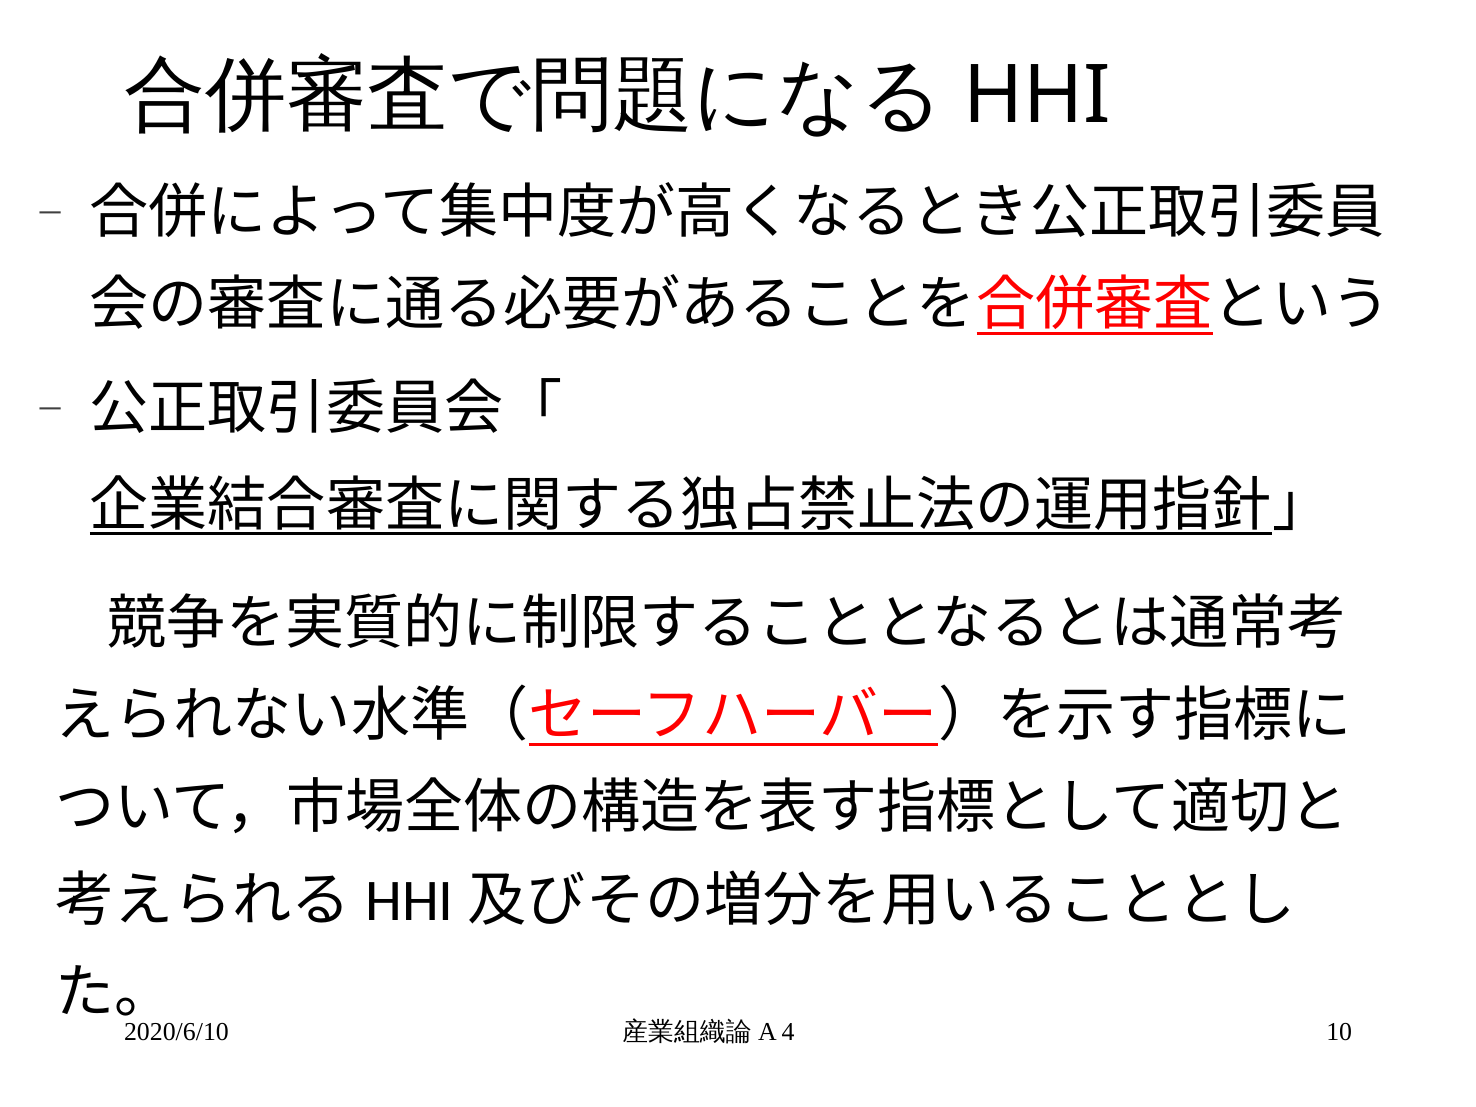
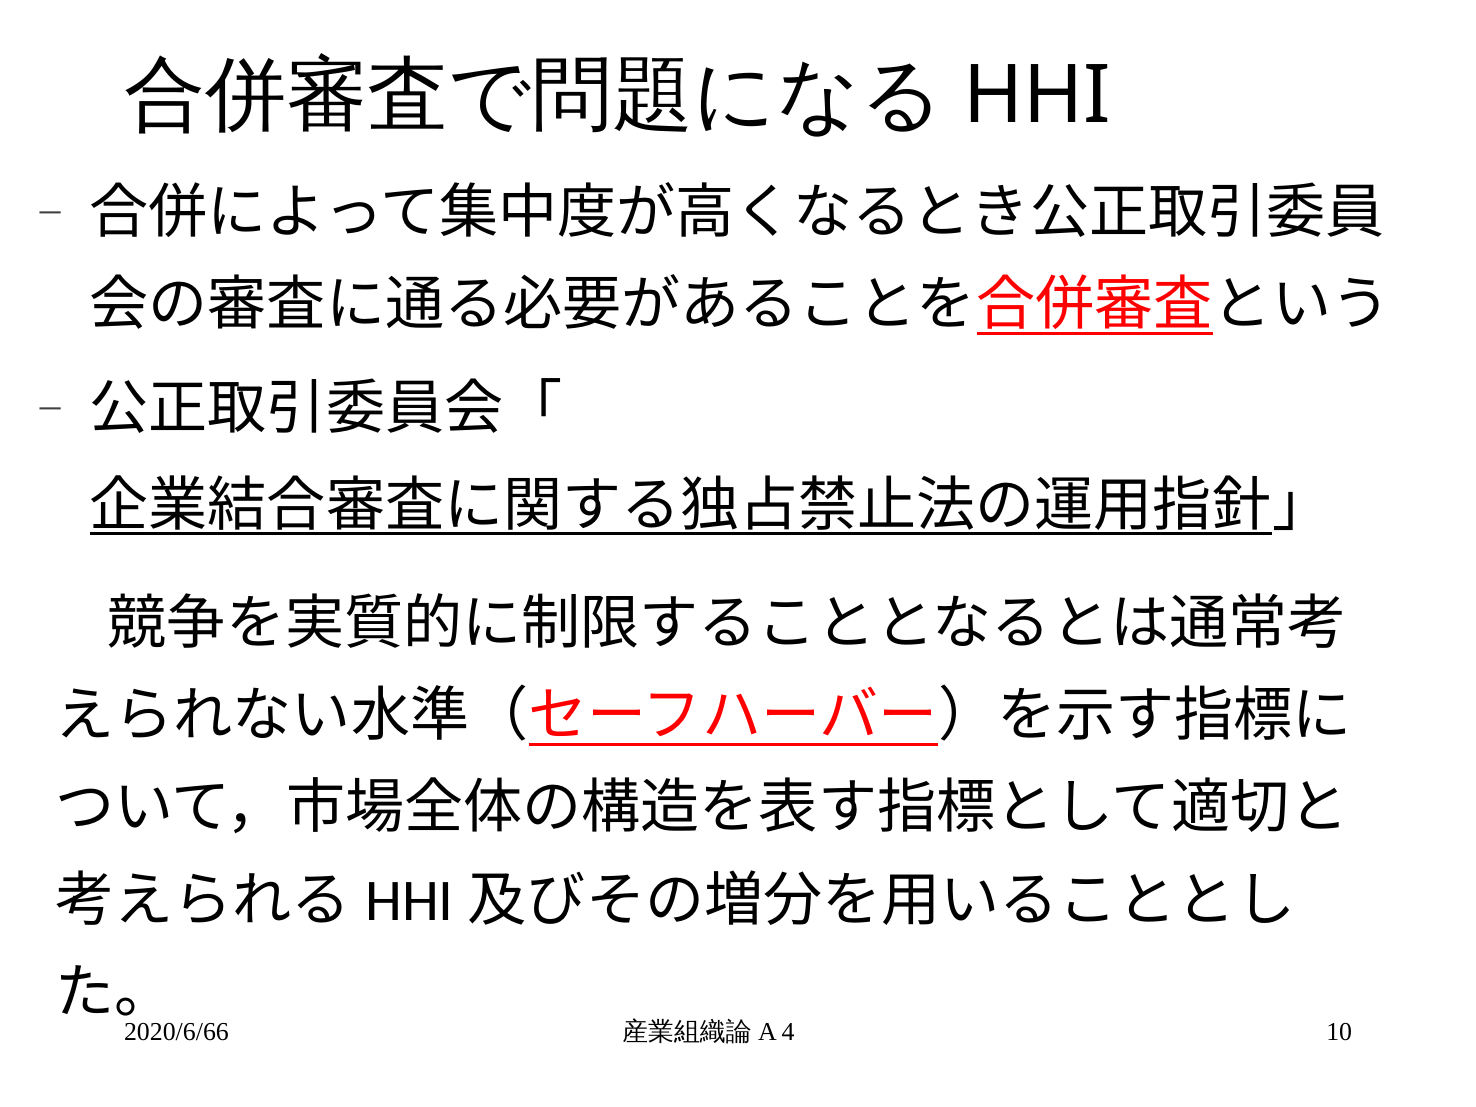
2020/6/10: 2020/6/10 -> 2020/6/66
